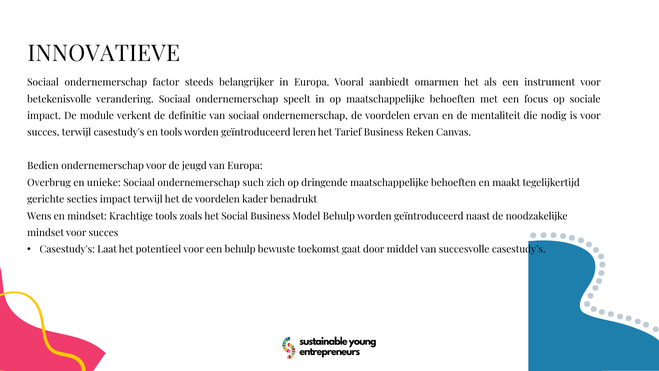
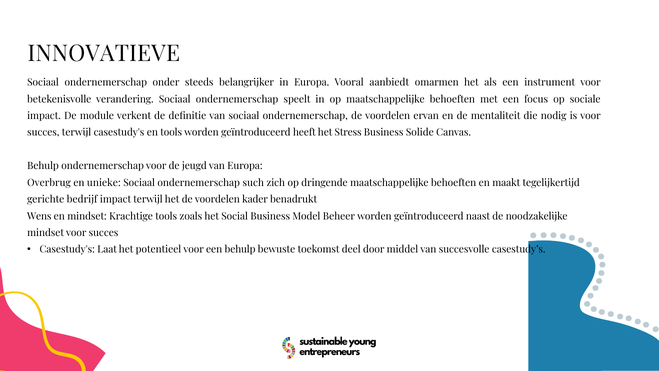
factor: factor -> onder
leren: leren -> heeft
Tarief: Tarief -> Stress
Reken: Reken -> Solide
Bedien at (43, 166): Bedien -> Behulp
secties: secties -> bedrijf
Model Behulp: Behulp -> Beheer
gaat: gaat -> deel
